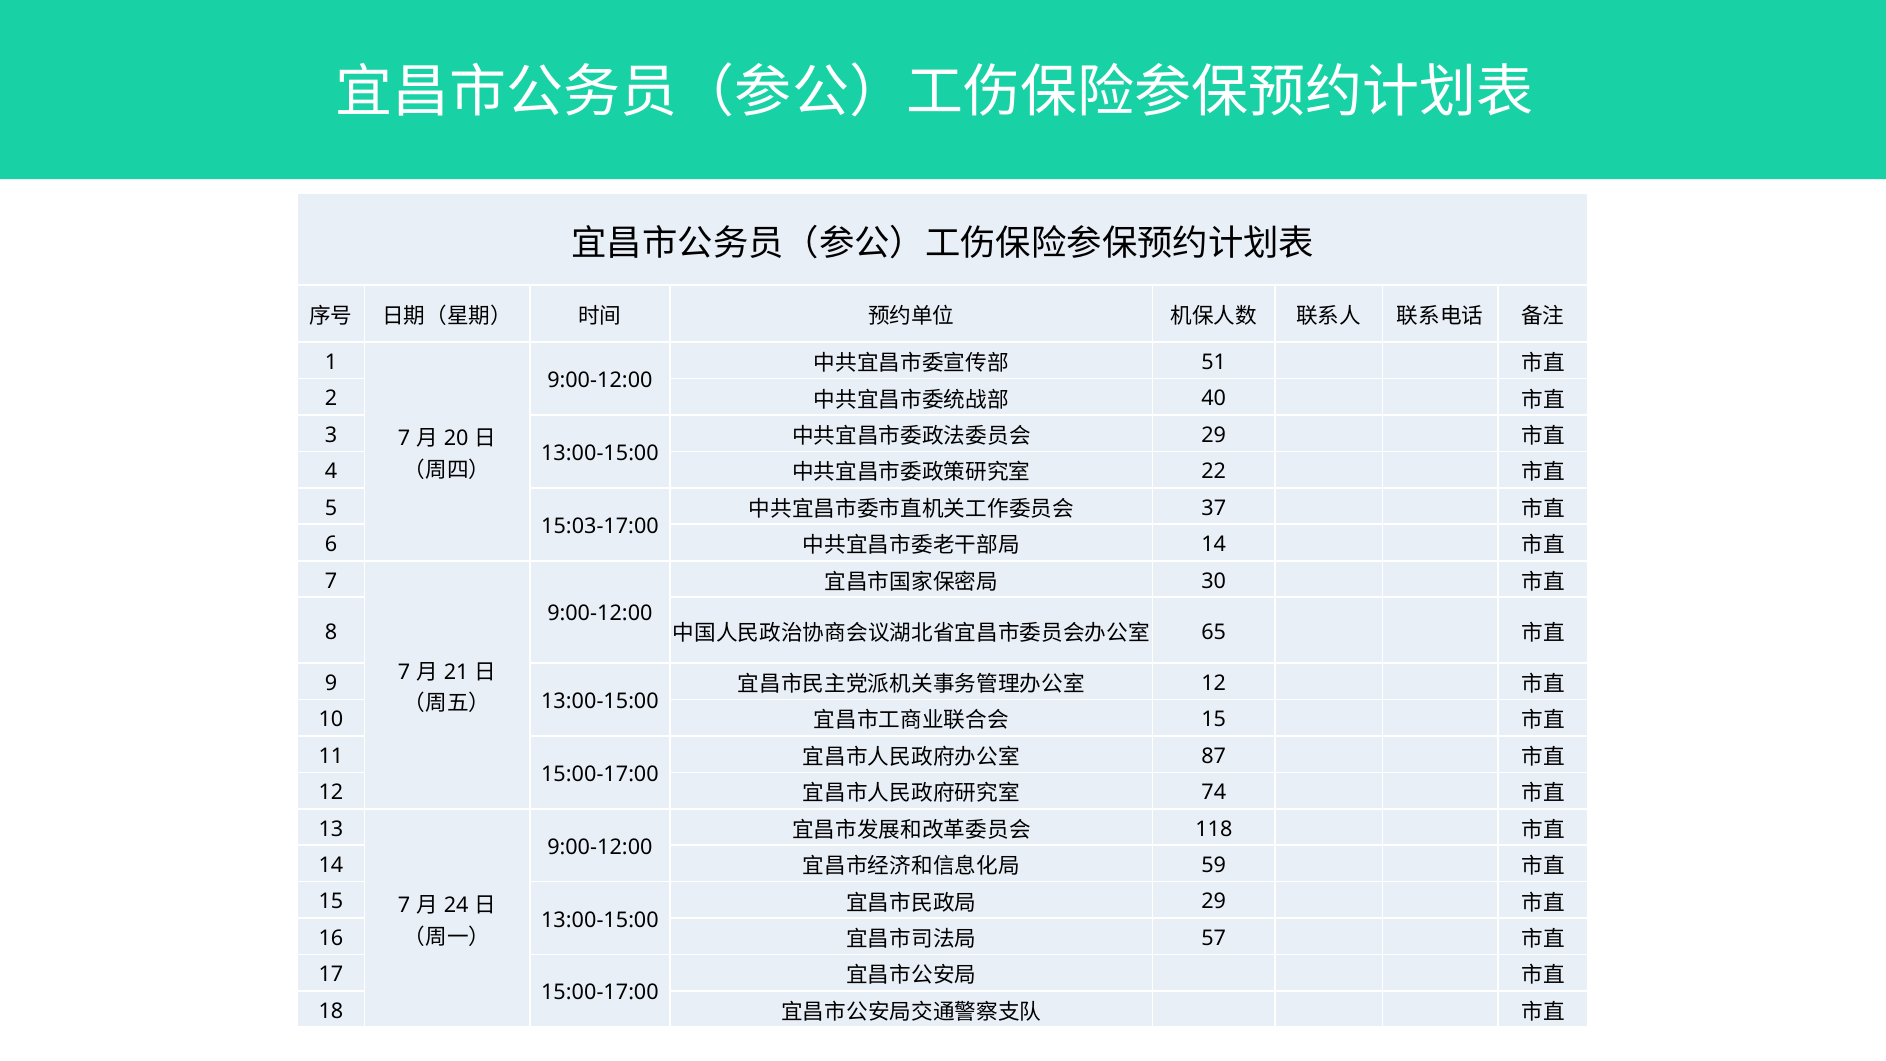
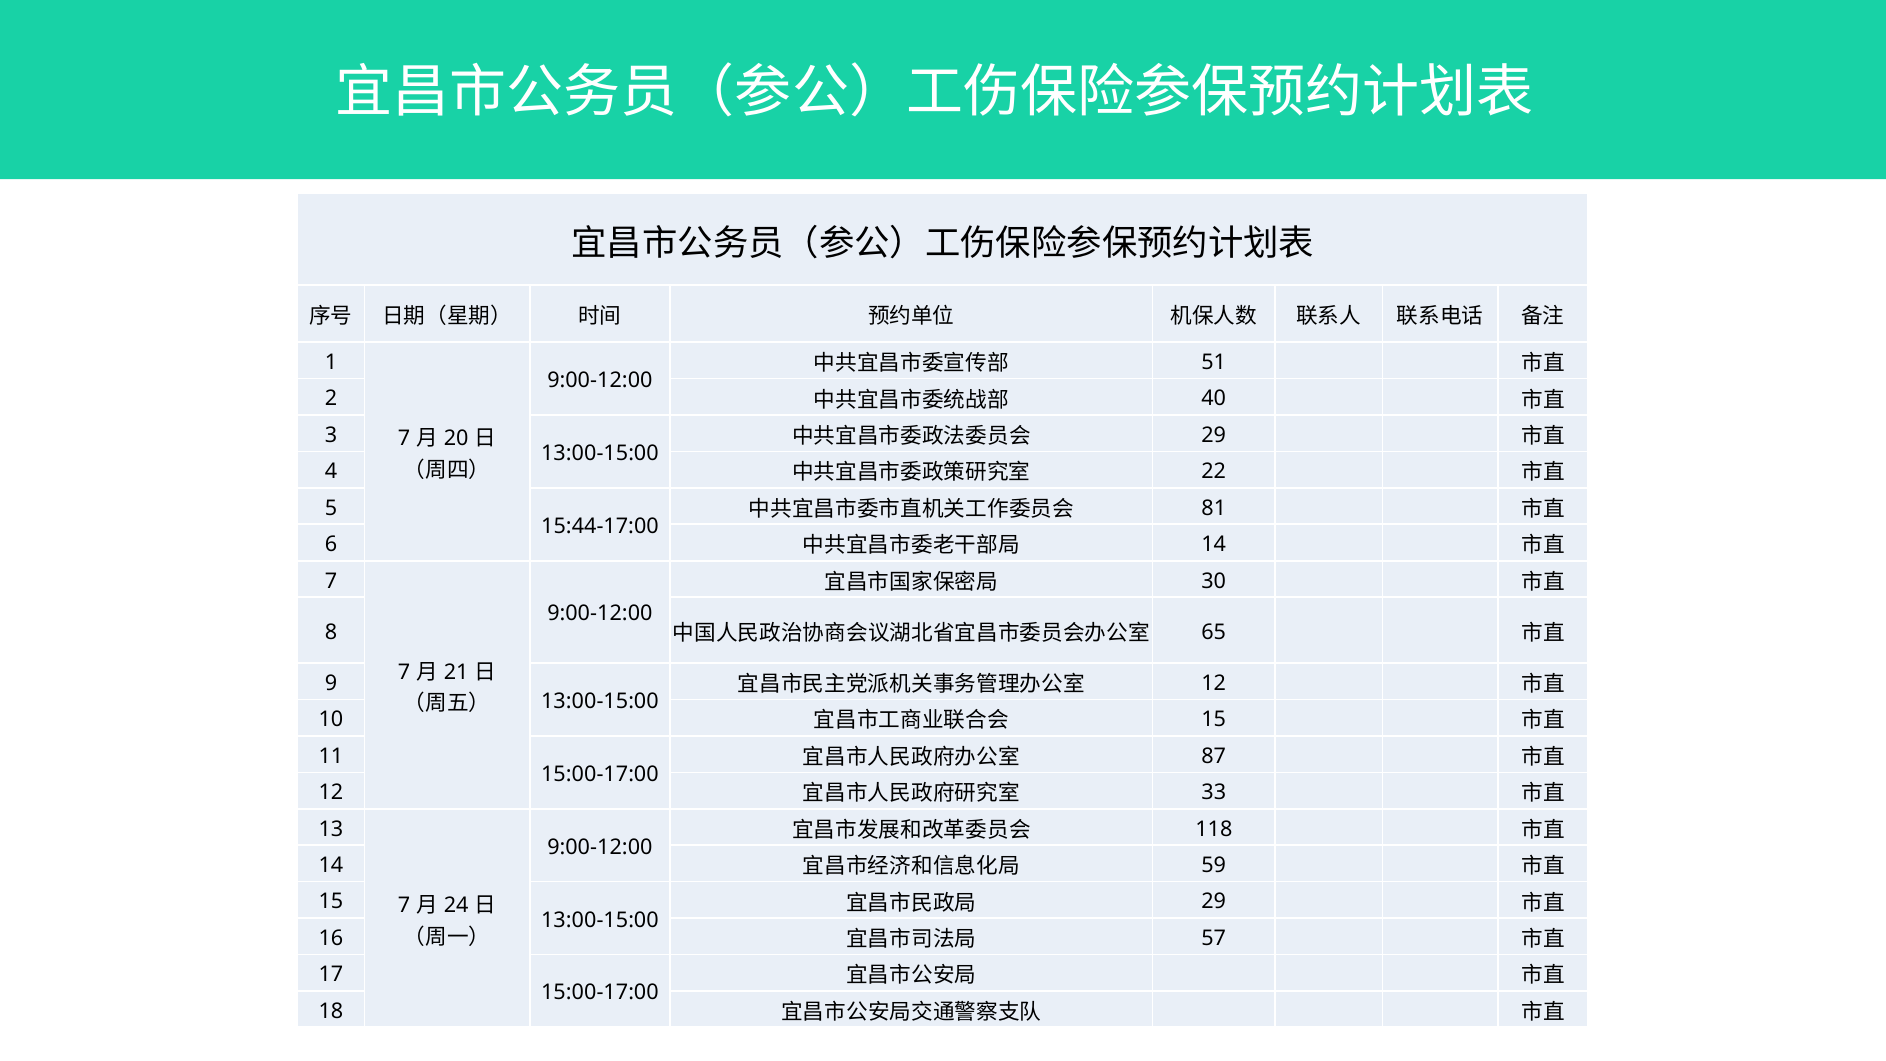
37: 37 -> 81
15:03-17:00: 15:03-17:00 -> 15:44-17:00
74: 74 -> 33
